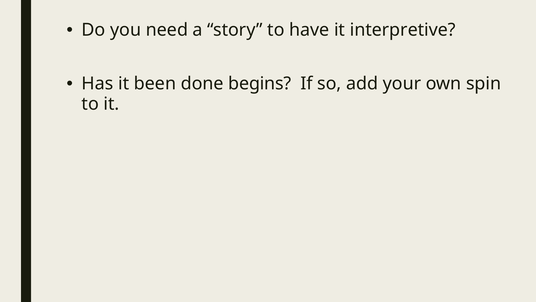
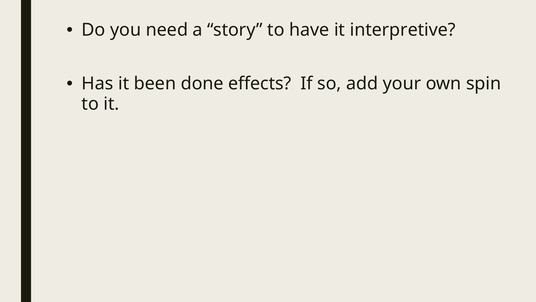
begins: begins -> effects
